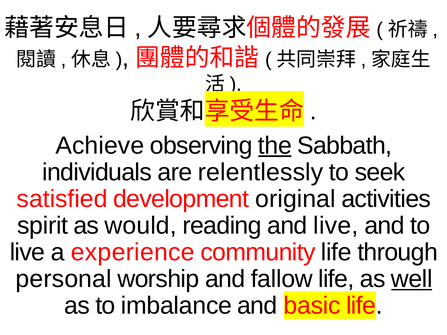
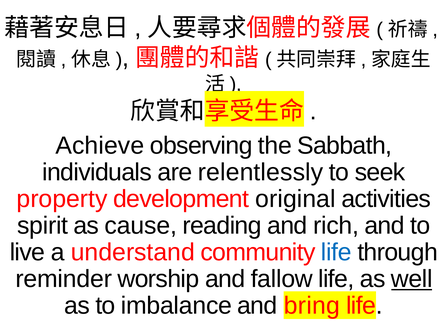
the underline: present -> none
satisfied: satisfied -> property
would: would -> cause
and live: live -> rich
experience: experience -> understand
life at (336, 252) colour: black -> blue
personal: personal -> reminder
basic: basic -> bring
